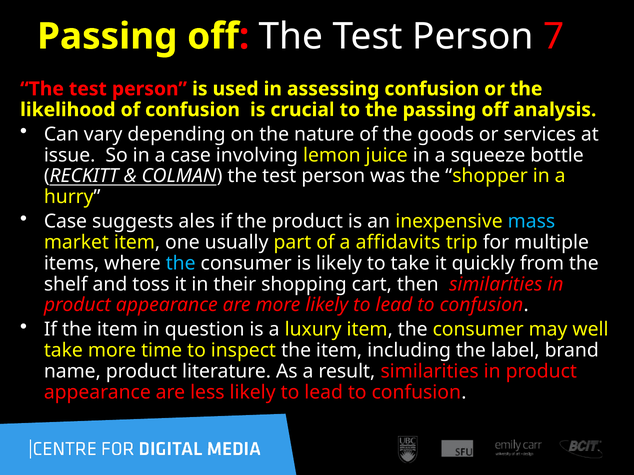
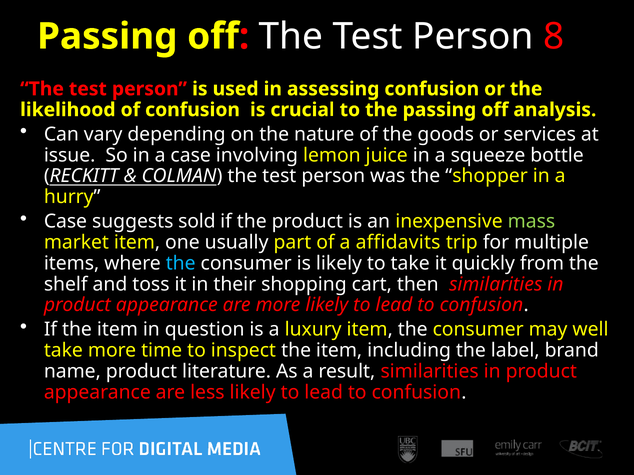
7: 7 -> 8
ales: ales -> sold
mass colour: light blue -> light green
